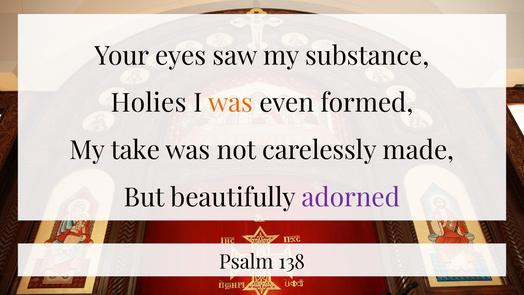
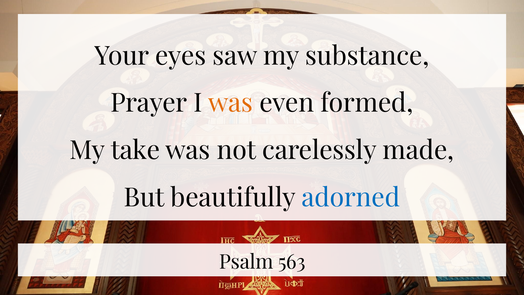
Holies: Holies -> Prayer
adorned colour: purple -> blue
138: 138 -> 563
